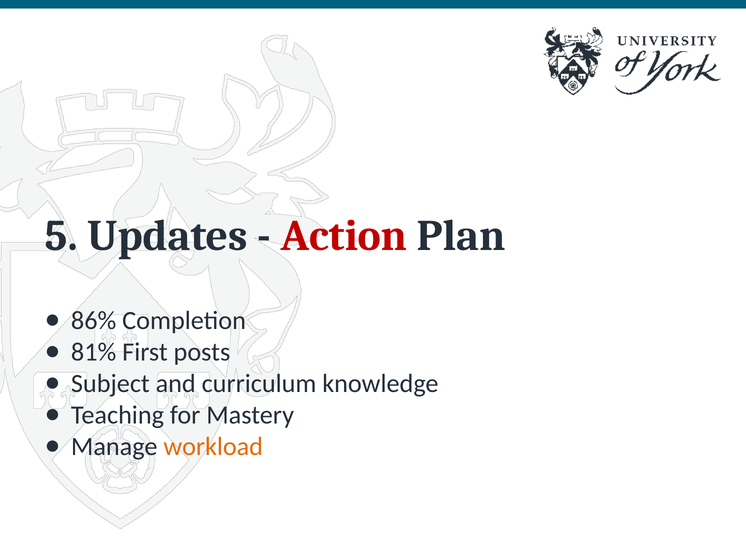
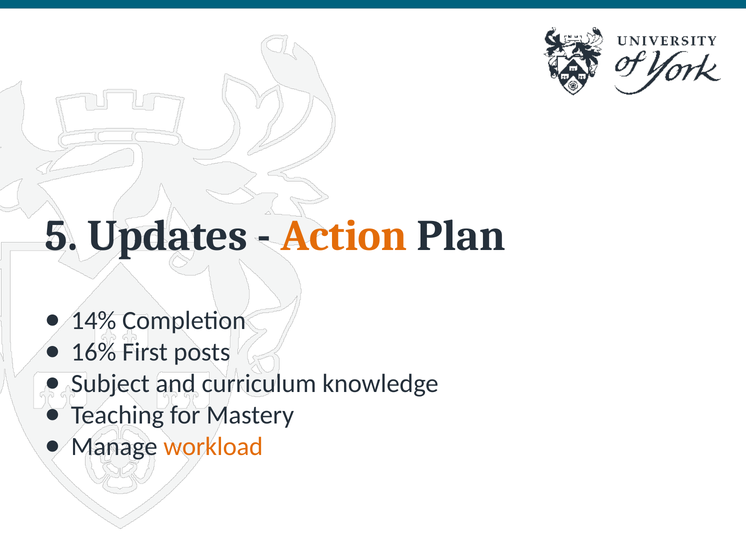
Action colour: red -> orange
86%: 86% -> 14%
81%: 81% -> 16%
